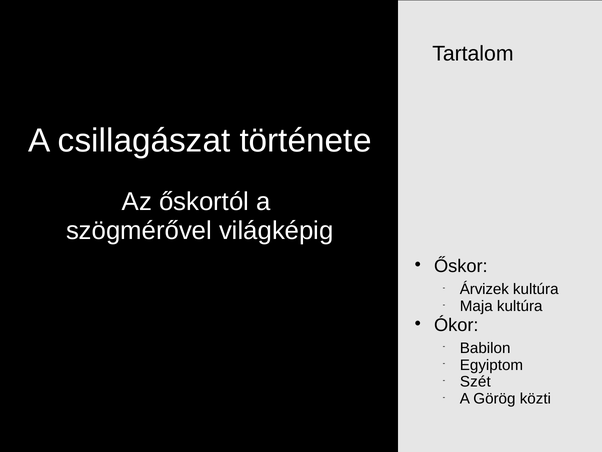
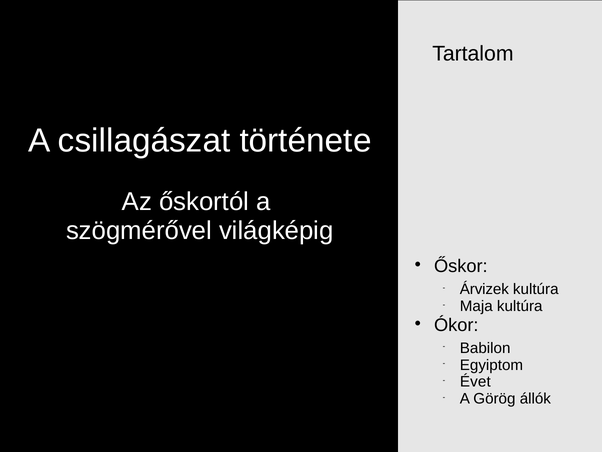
Szét: Szét -> Évet
közti: közti -> állók
